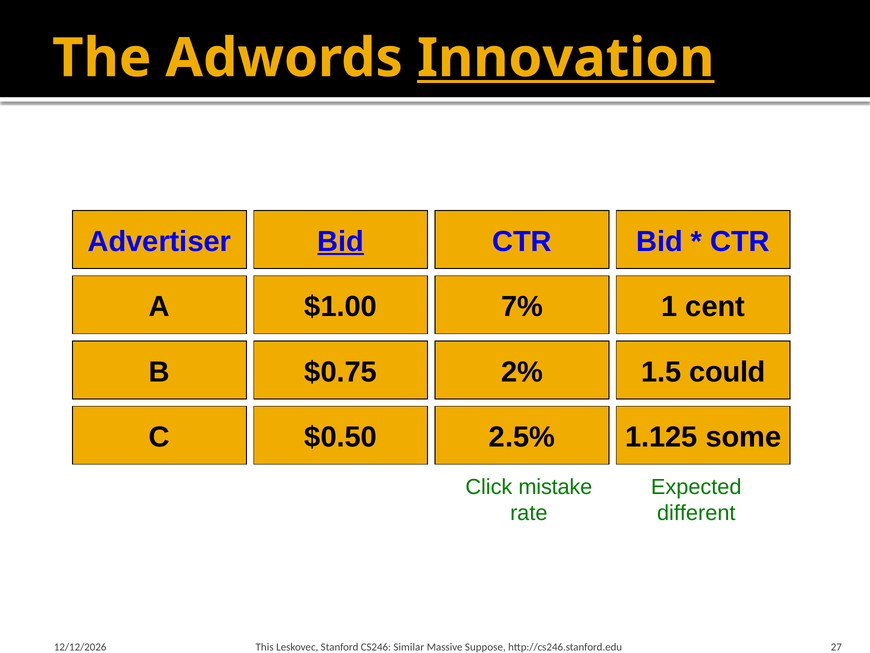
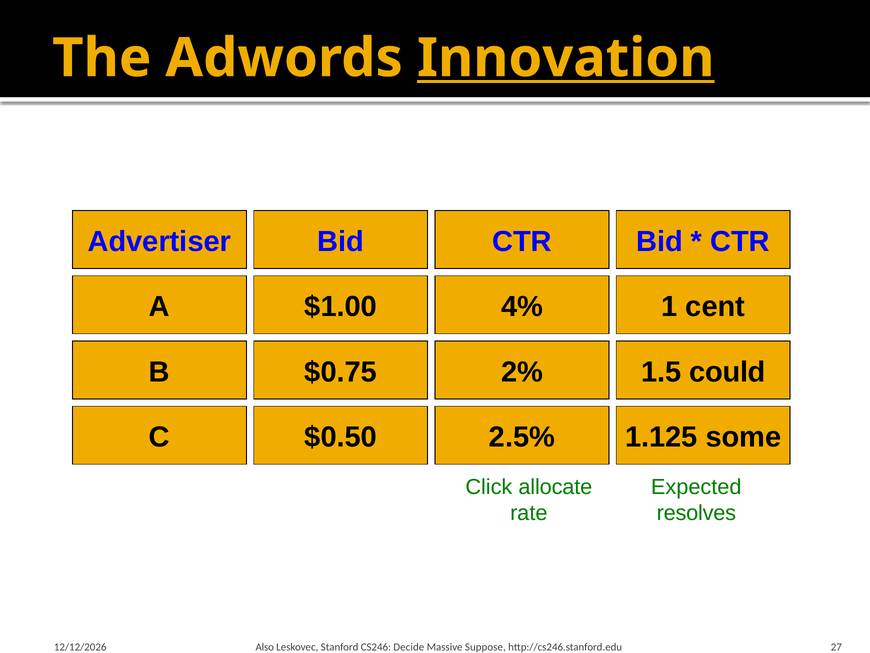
Bid at (341, 241) underline: present -> none
7%: 7% -> 4%
mistake: mistake -> allocate
different: different -> resolves
This: This -> Also
Similar: Similar -> Decide
